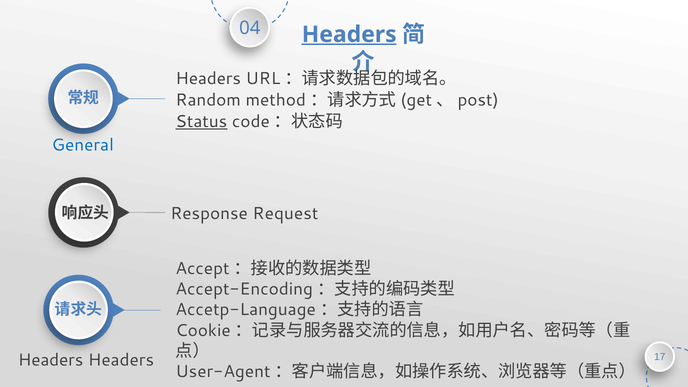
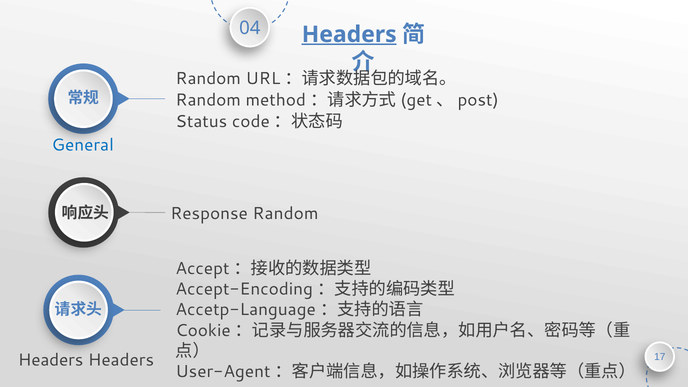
Headers at (208, 78): Headers -> Random
Status underline: present -> none
Response Request: Request -> Random
